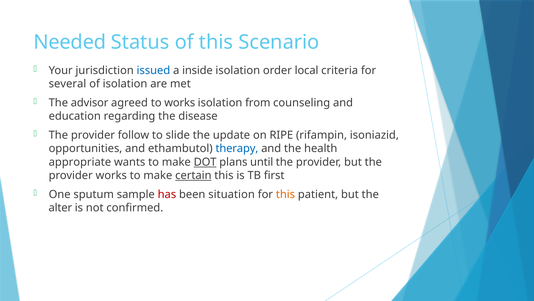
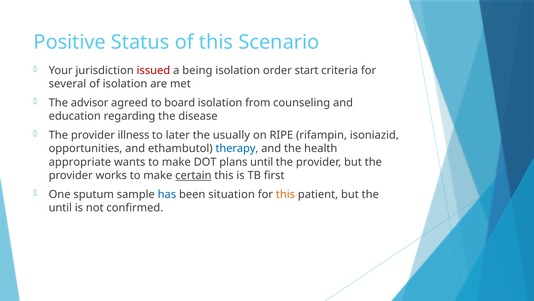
Needed: Needed -> Positive
issued colour: blue -> red
inside: inside -> being
local: local -> start
to works: works -> board
follow: follow -> illness
slide: slide -> later
update: update -> usually
DOT underline: present -> none
has colour: red -> blue
alter at (60, 207): alter -> until
